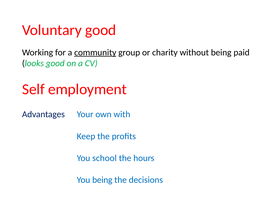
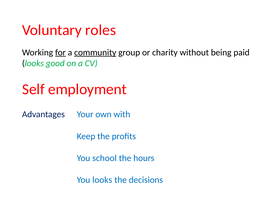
Voluntary good: good -> roles
for underline: none -> present
You being: being -> looks
